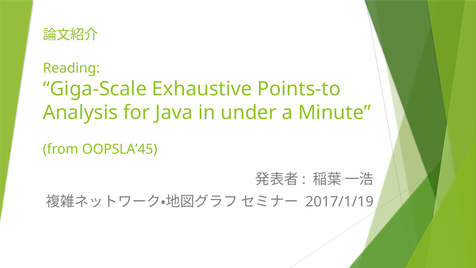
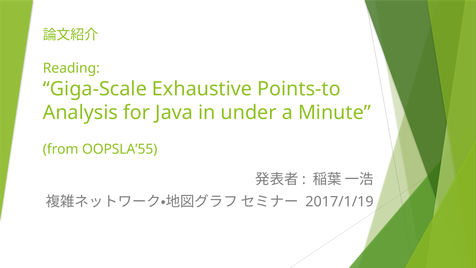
OOPSLA’45: OOPSLA’45 -> OOPSLA’55
